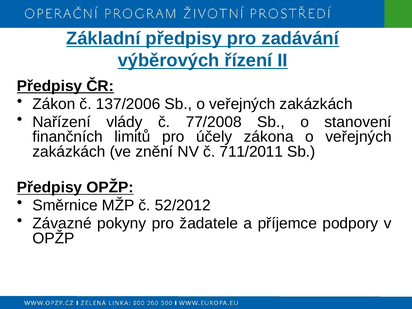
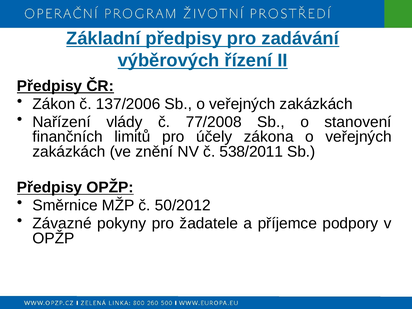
711/2011: 711/2011 -> 538/2011
52/2012: 52/2012 -> 50/2012
